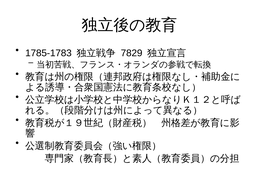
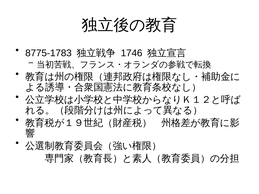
1785-1783: 1785-1783 -> 8775-1783
7829: 7829 -> 1746
